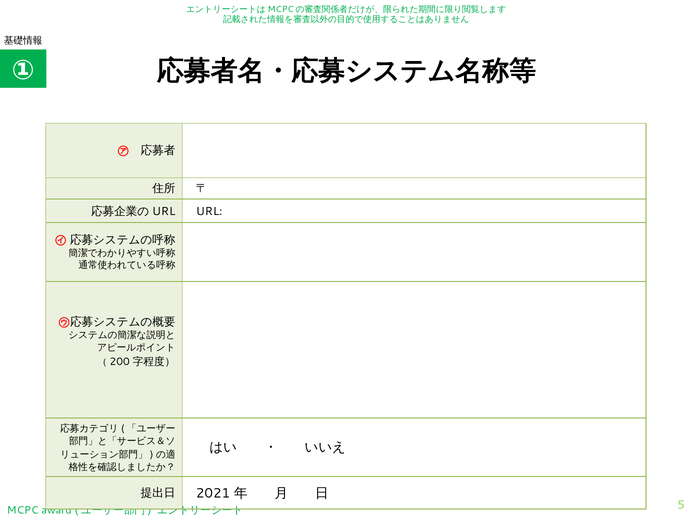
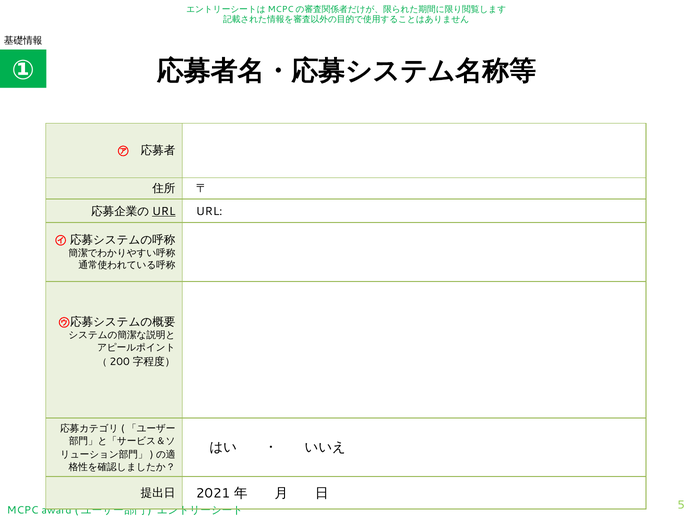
URL at (164, 212) underline: none -> present
